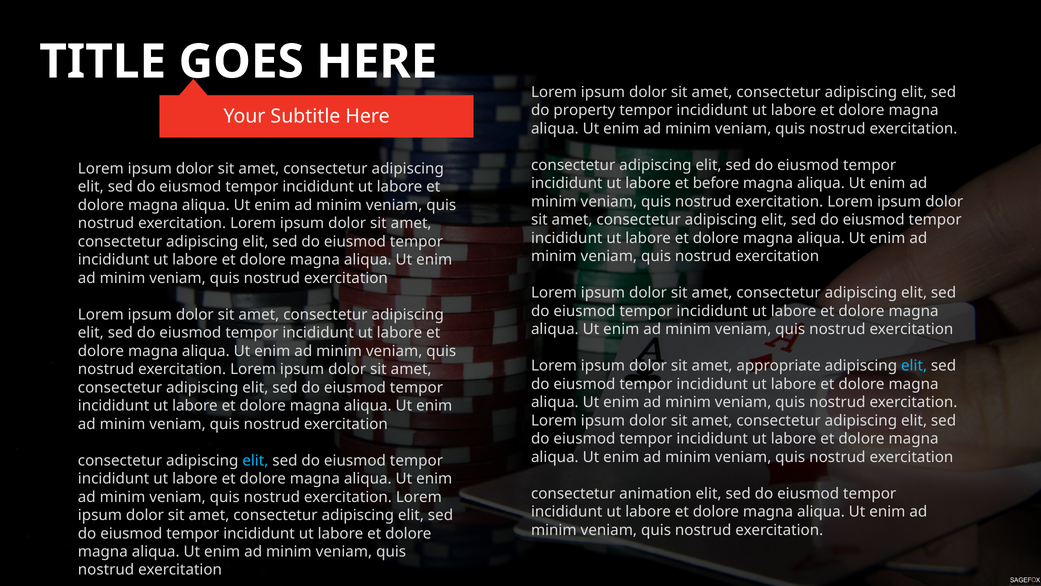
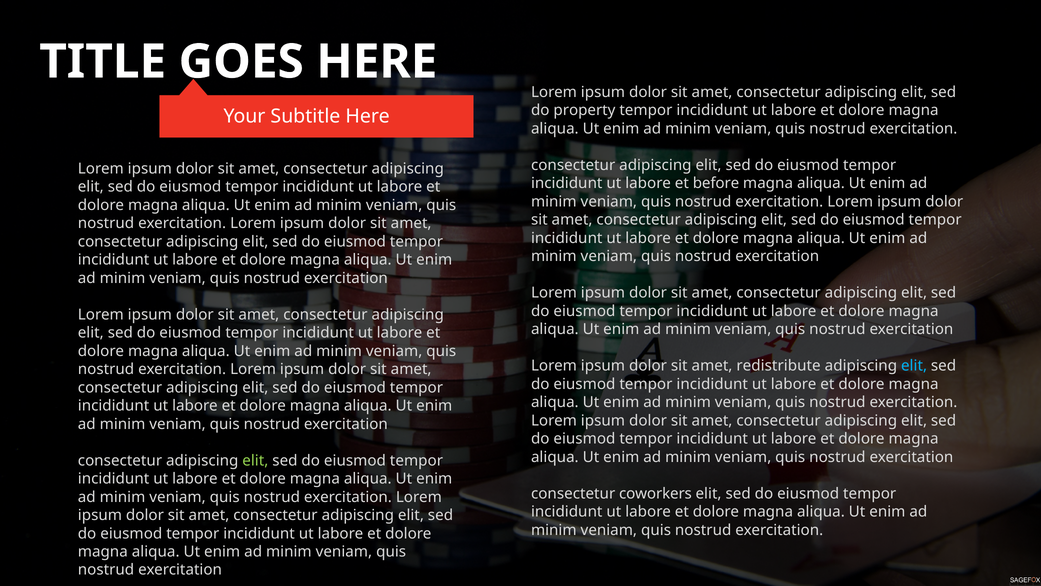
appropriate: appropriate -> redistribute
elit at (255, 460) colour: light blue -> light green
animation: animation -> coworkers
